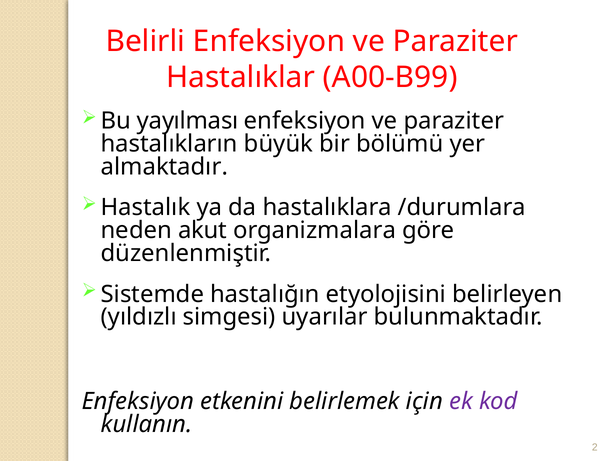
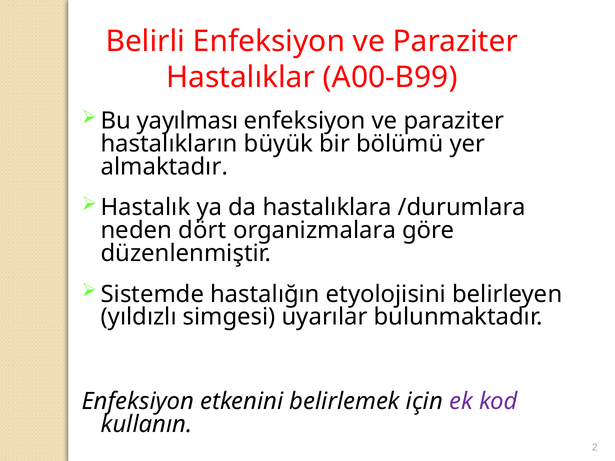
akut: akut -> dört
